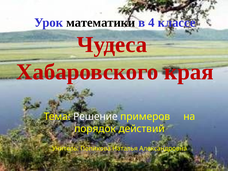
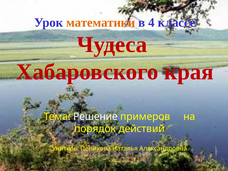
математики colour: black -> orange
